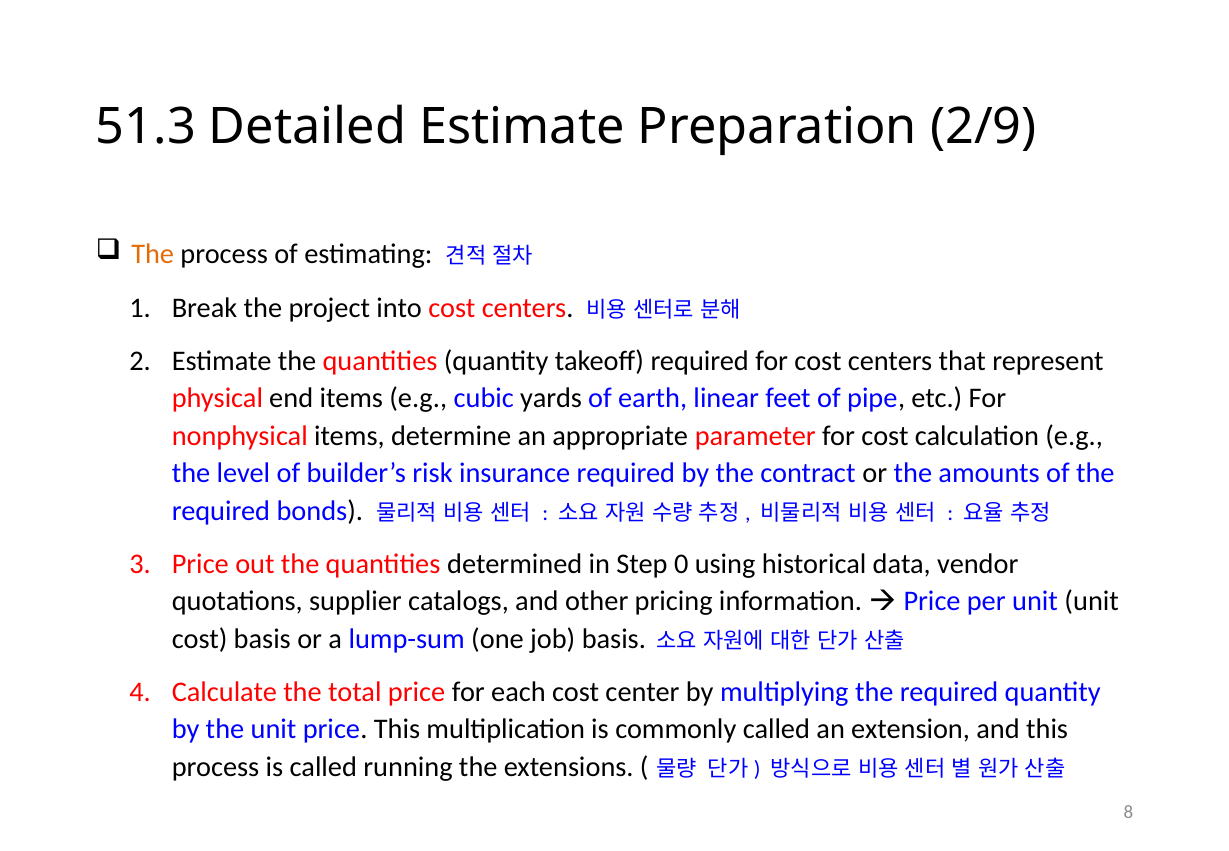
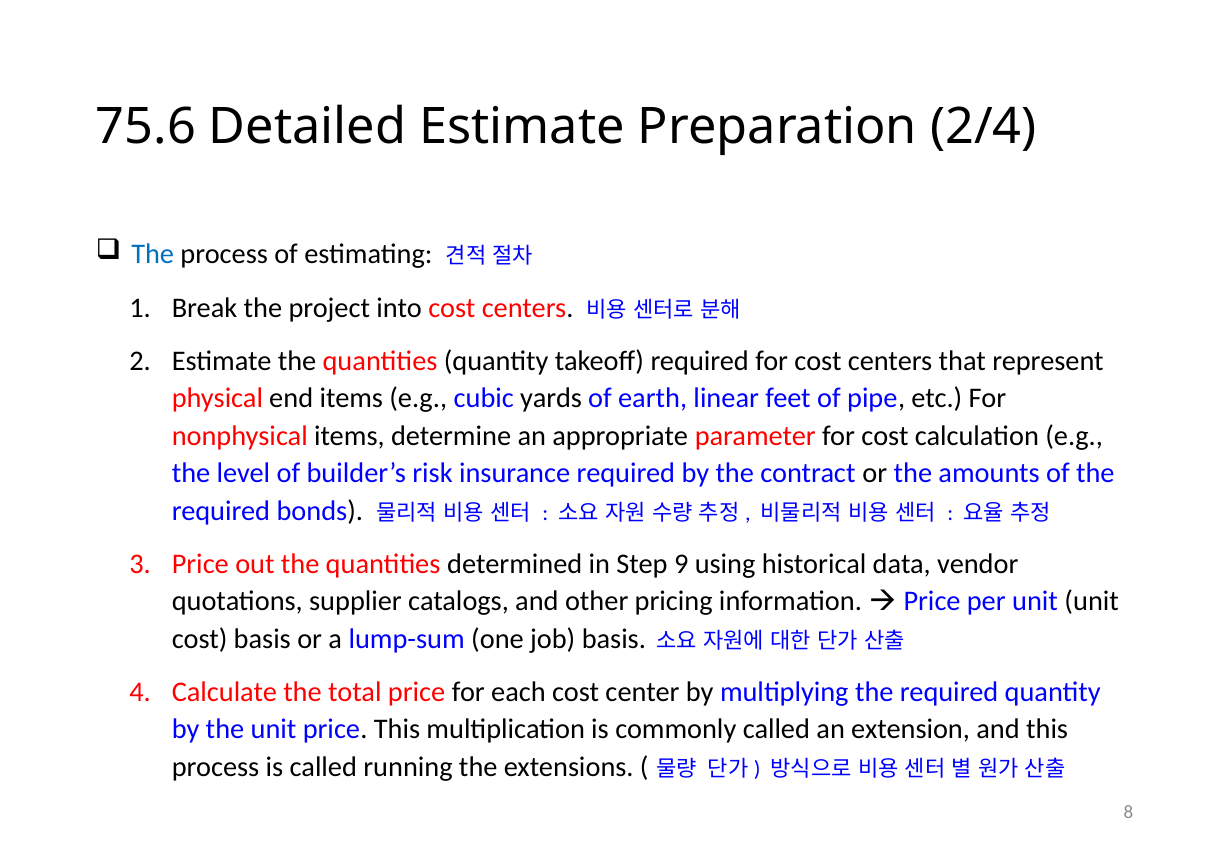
51.3: 51.3 -> 75.6
2/9: 2/9 -> 2/4
The at (153, 255) colour: orange -> blue
0: 0 -> 9
